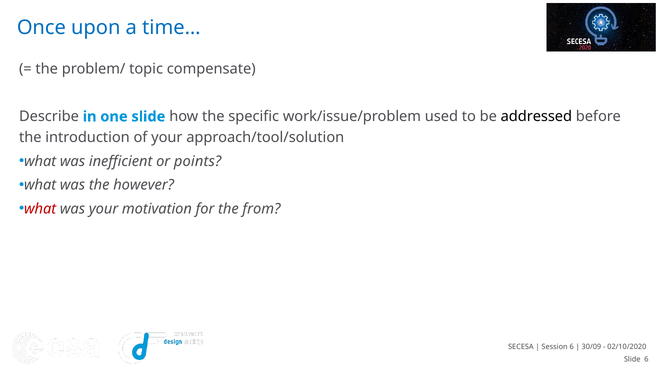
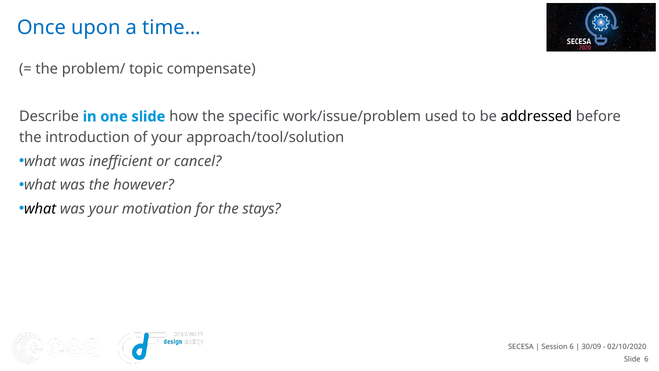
points: points -> cancel
what at (40, 209) colour: red -> black
from: from -> stays
